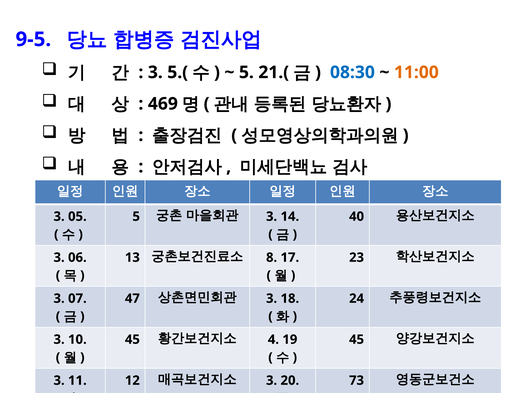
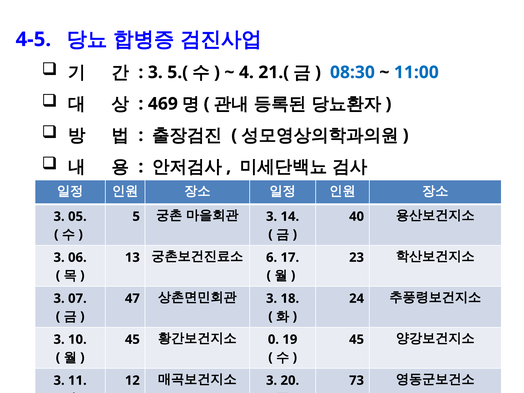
9-5: 9-5 -> 4-5
5 at (246, 72): 5 -> 4
11:00 colour: orange -> blue
8: 8 -> 6
4: 4 -> 0
